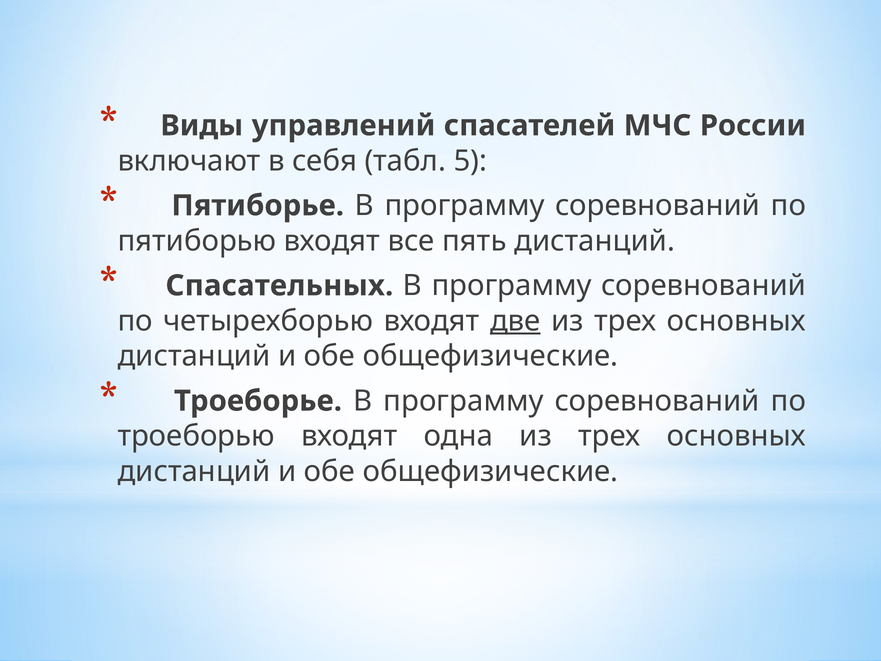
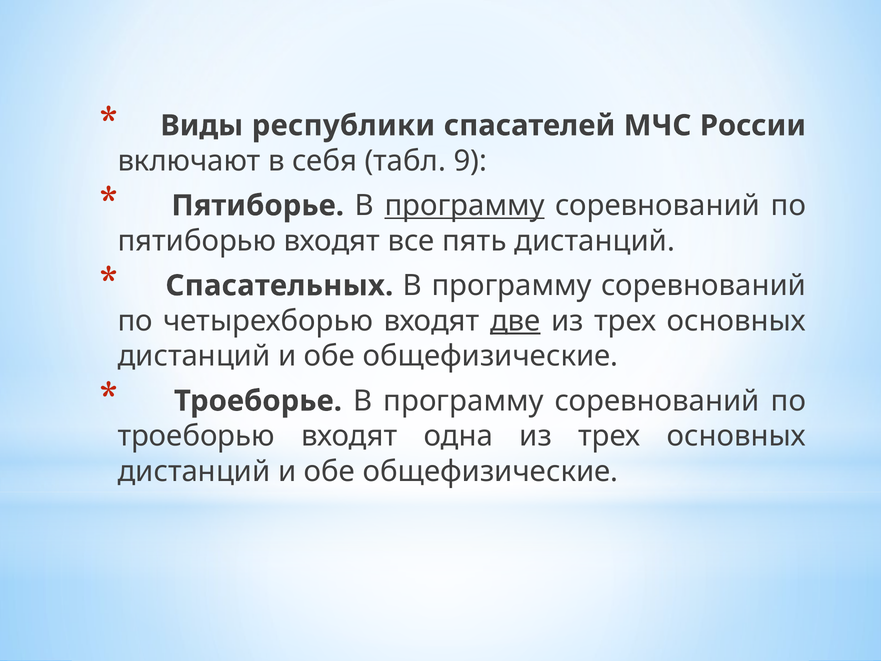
управлений: управлений -> республики
5: 5 -> 9
программу at (465, 206) underline: none -> present
